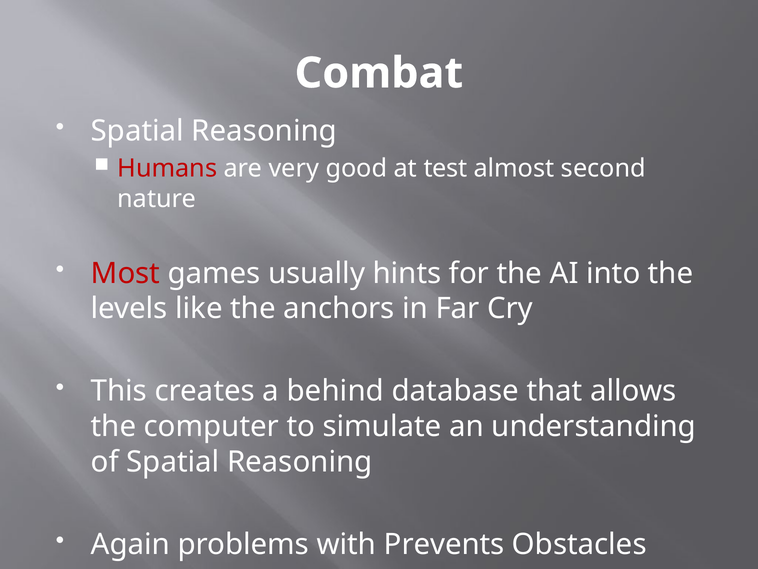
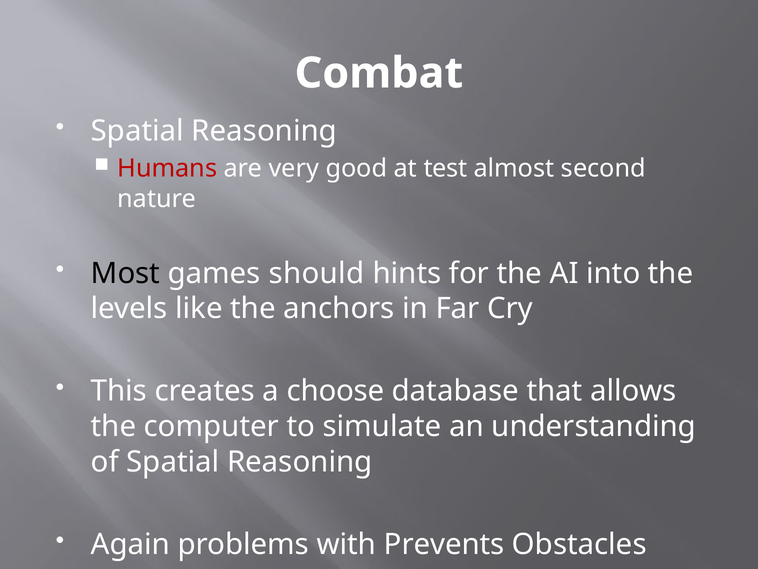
Most colour: red -> black
usually: usually -> should
behind: behind -> choose
